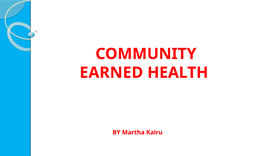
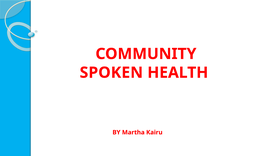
EARNED: EARNED -> SPOKEN
